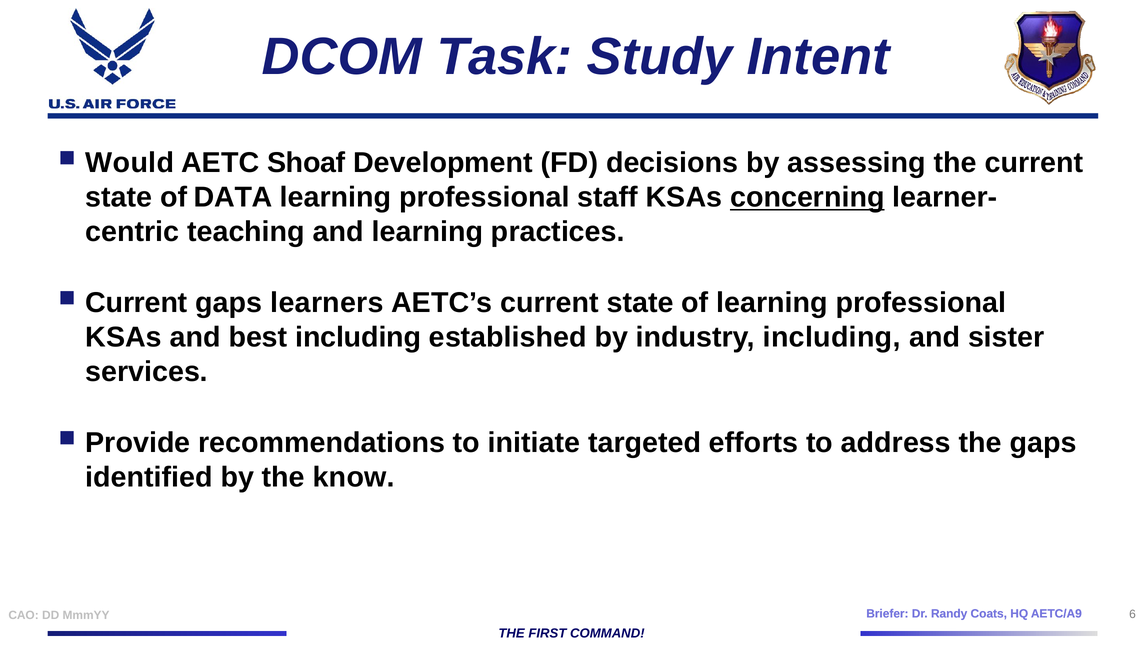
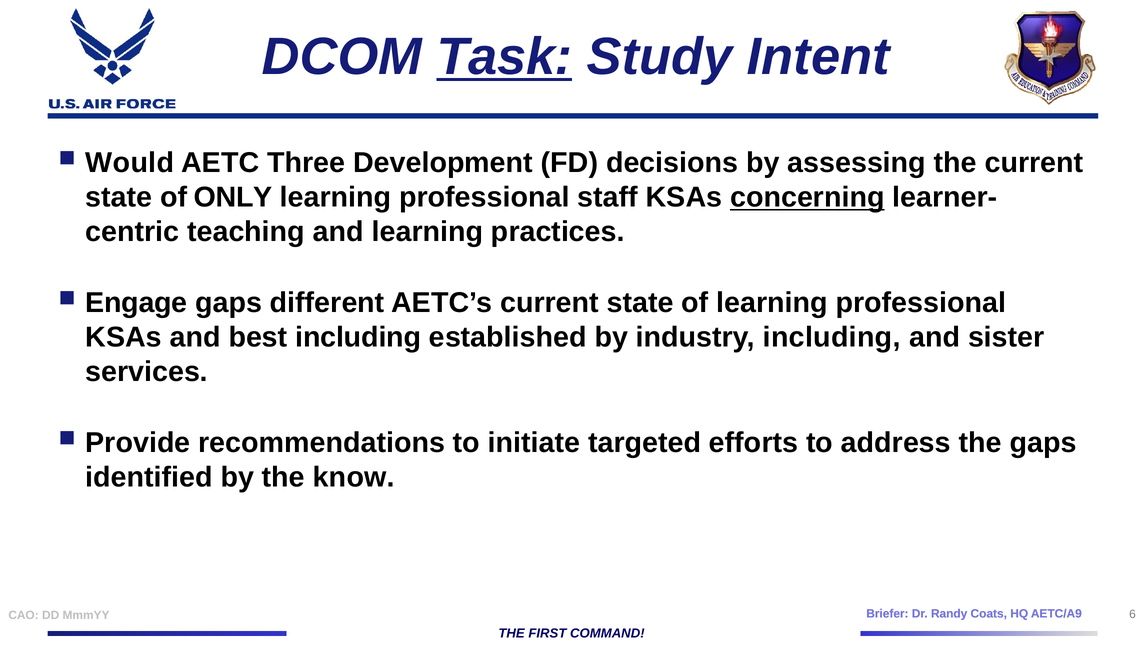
Task underline: none -> present
Shoaf: Shoaf -> Three
DATA: DATA -> ONLY
Current at (136, 303): Current -> Engage
learners: learners -> different
